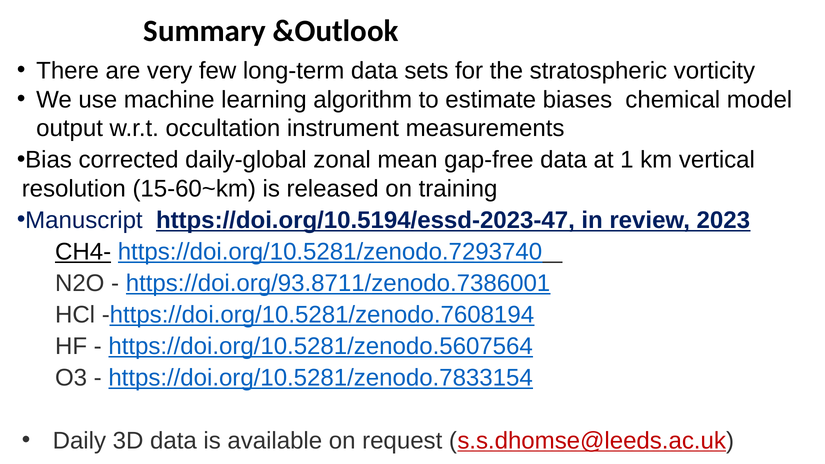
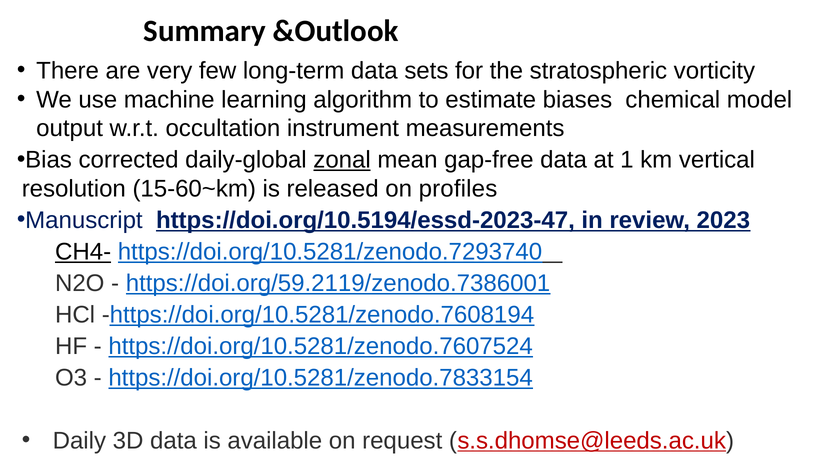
zonal underline: none -> present
training: training -> profiles
https://doi.org/93.8711/zenodo.7386001: https://doi.org/93.8711/zenodo.7386001 -> https://doi.org/59.2119/zenodo.7386001
https://doi.org/10.5281/zenodo.5607564: https://doi.org/10.5281/zenodo.5607564 -> https://doi.org/10.5281/zenodo.7607524
